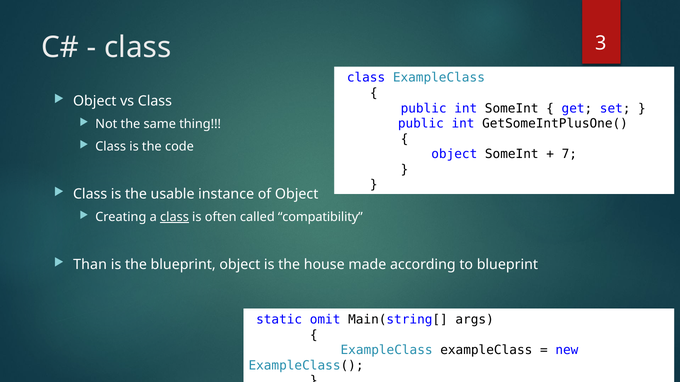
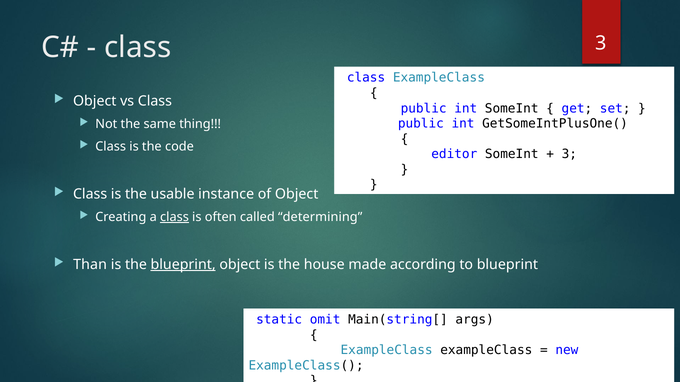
object at (454, 154): object -> editor
7 at (569, 154): 7 -> 3
compatibility: compatibility -> determining
blueprint at (183, 265) underline: none -> present
